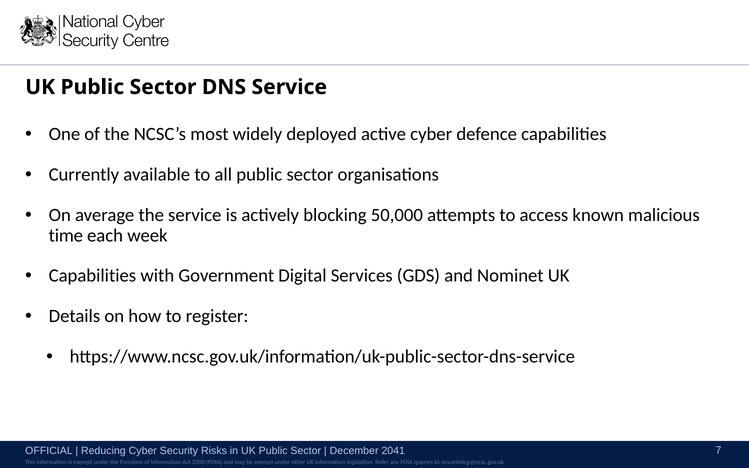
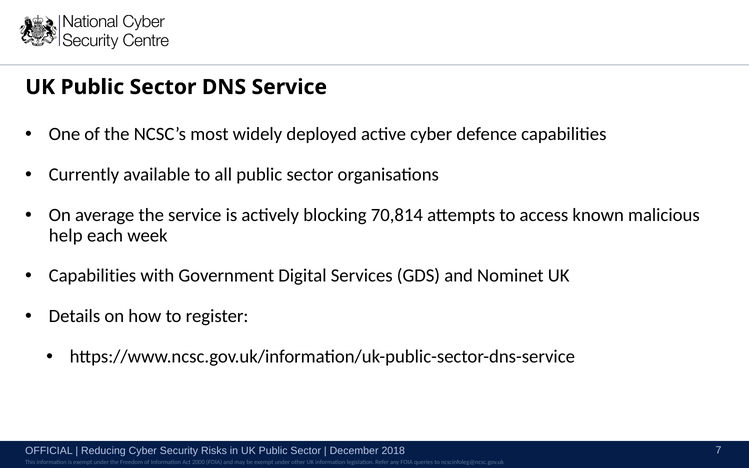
50,000: 50,000 -> 70,814
time: time -> help
2041: 2041 -> 2018
